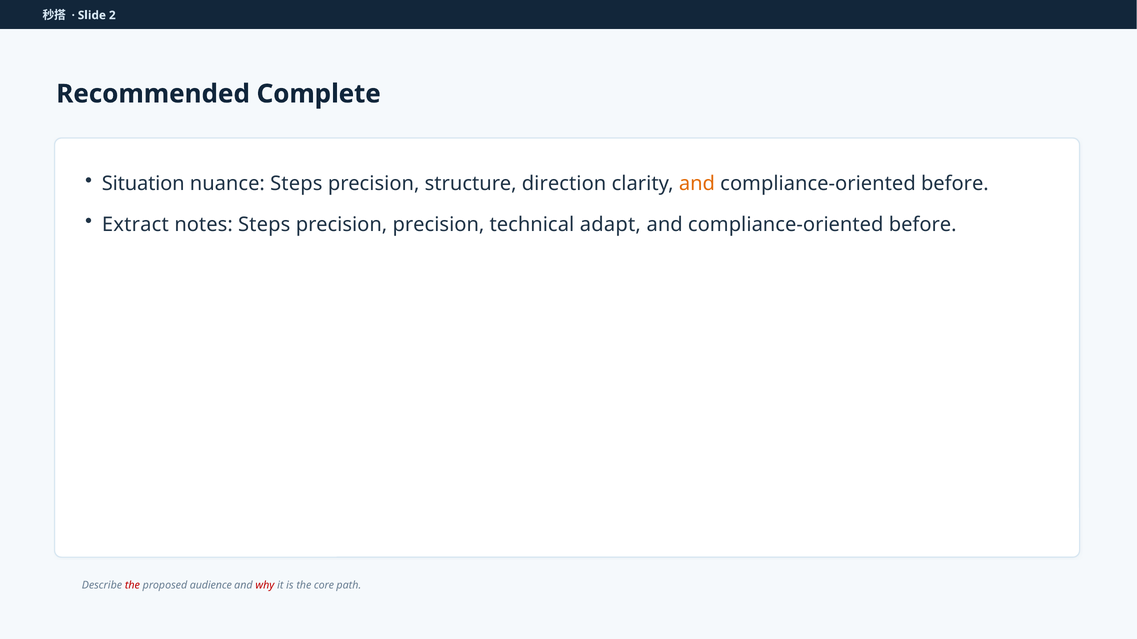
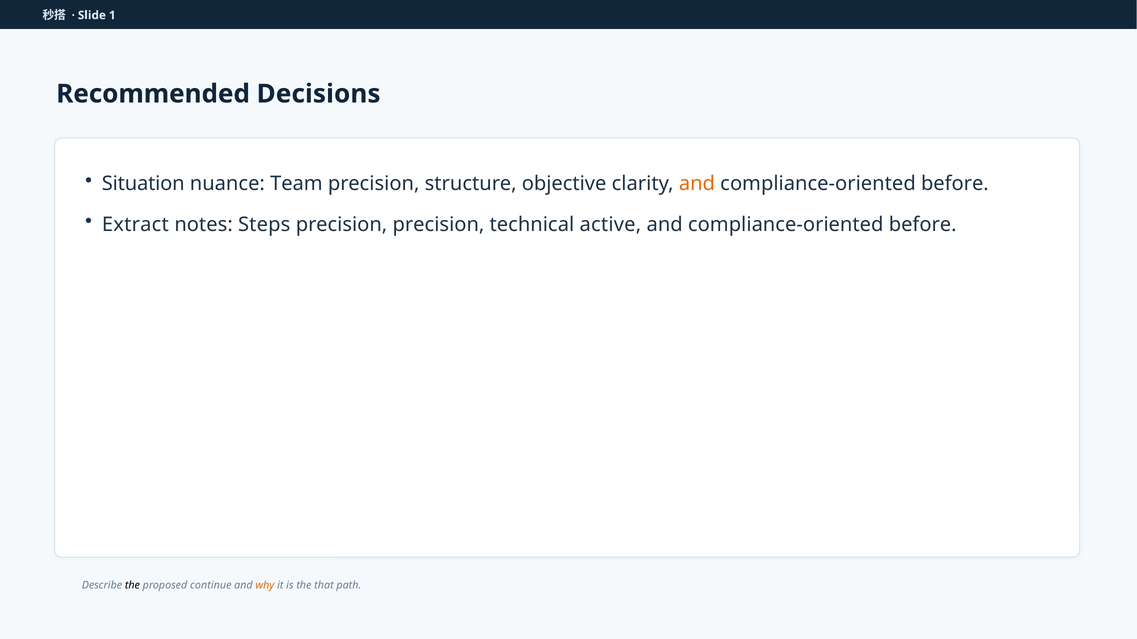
2: 2 -> 1
Complete: Complete -> Decisions
nuance Steps: Steps -> Team
direction: direction -> objective
adapt: adapt -> active
the at (132, 586) colour: red -> black
audience: audience -> continue
why colour: red -> orange
core: core -> that
